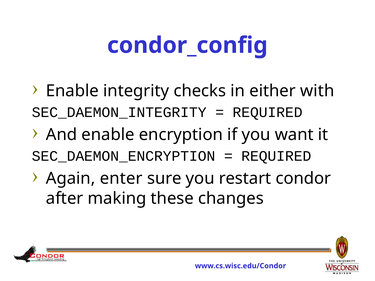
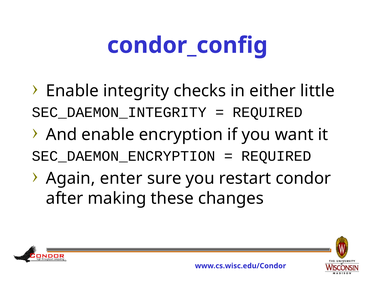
with: with -> little
